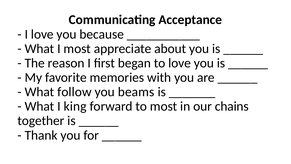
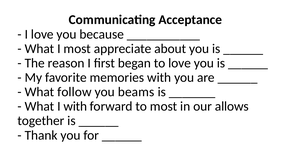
I king: king -> with
chains: chains -> allows
